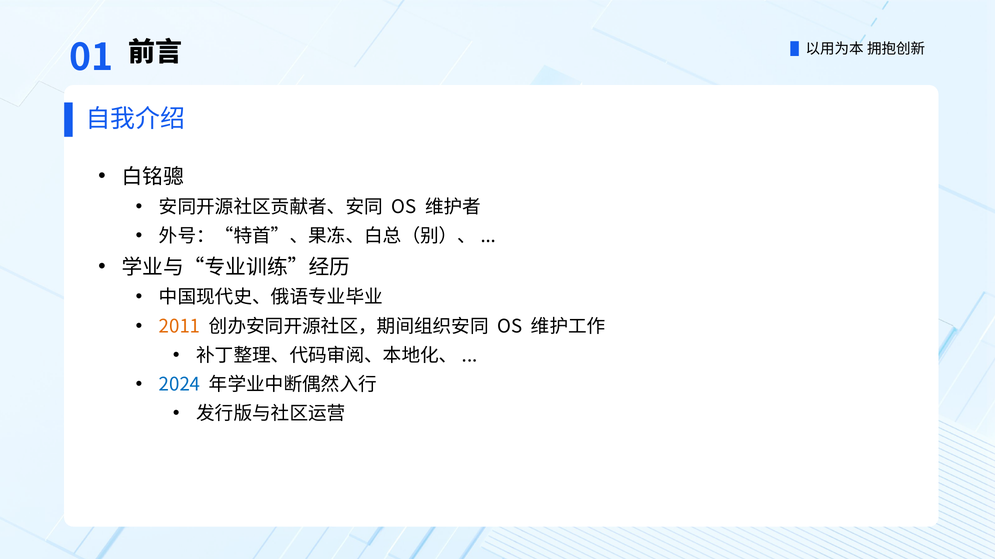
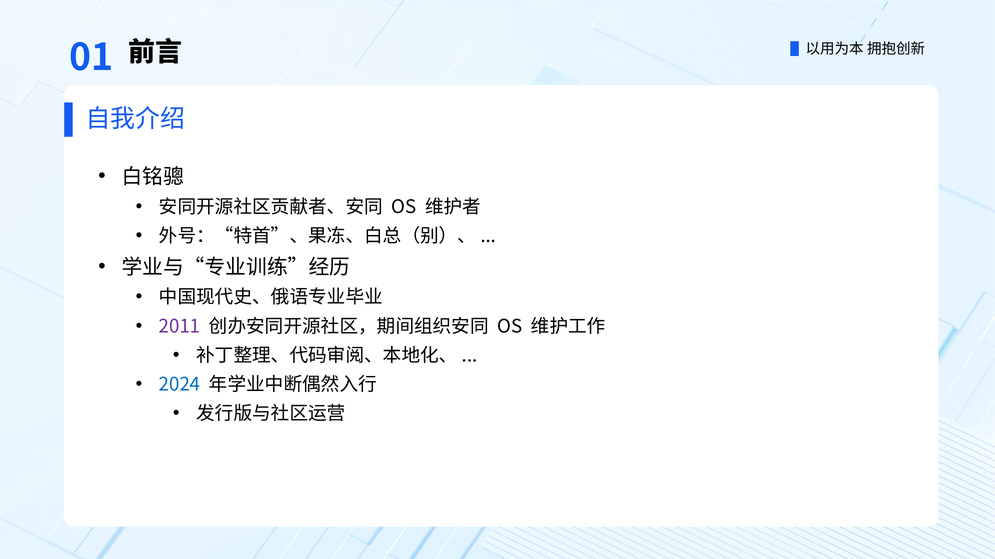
2011 colour: orange -> purple
